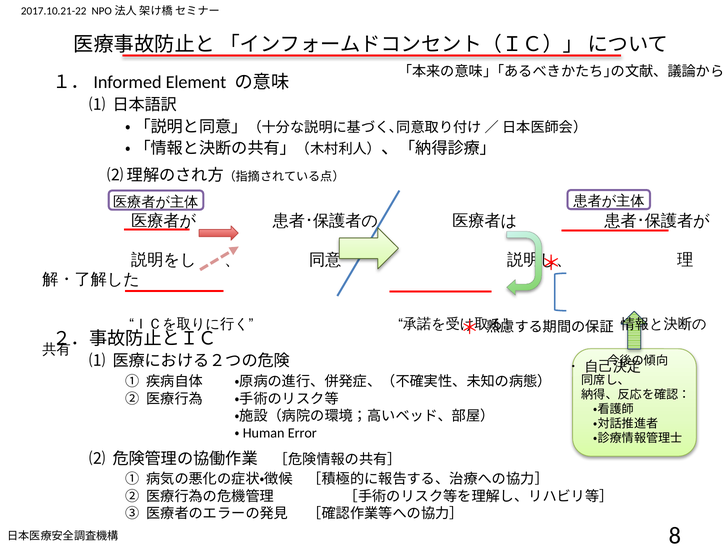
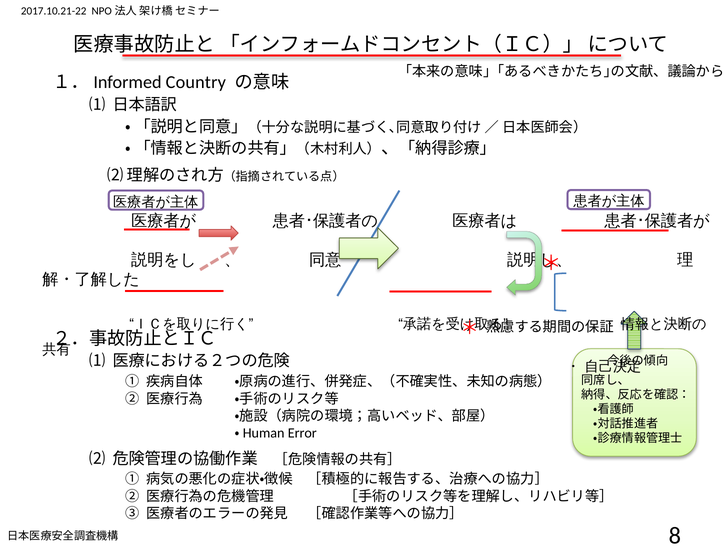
Element: Element -> Country
